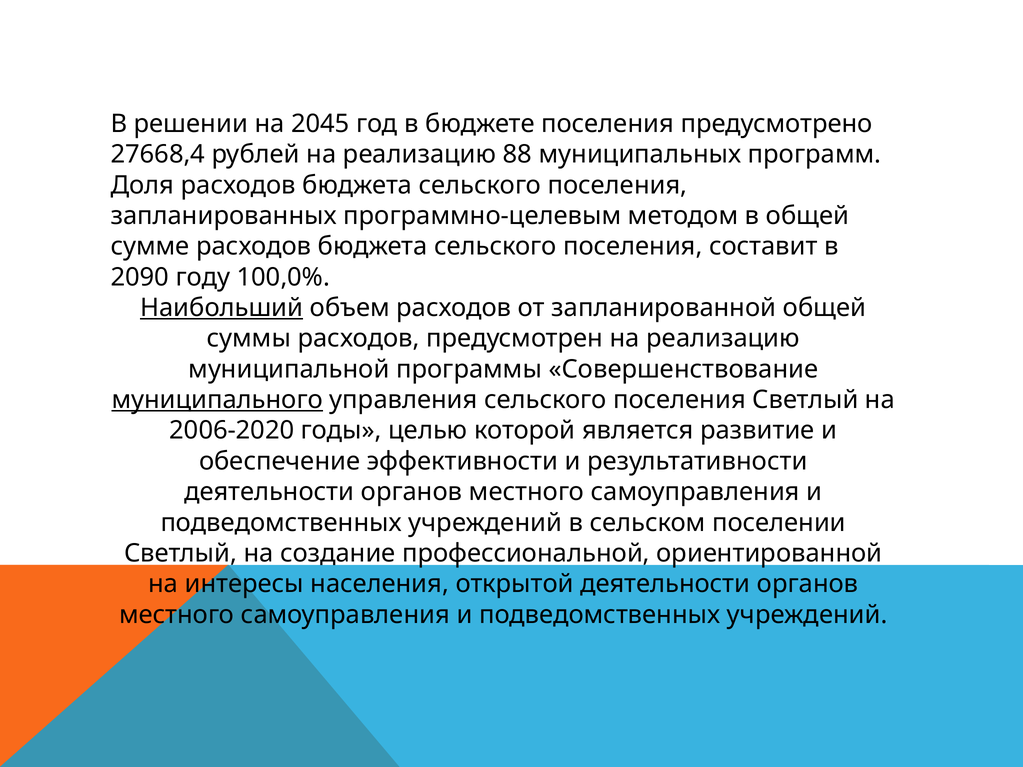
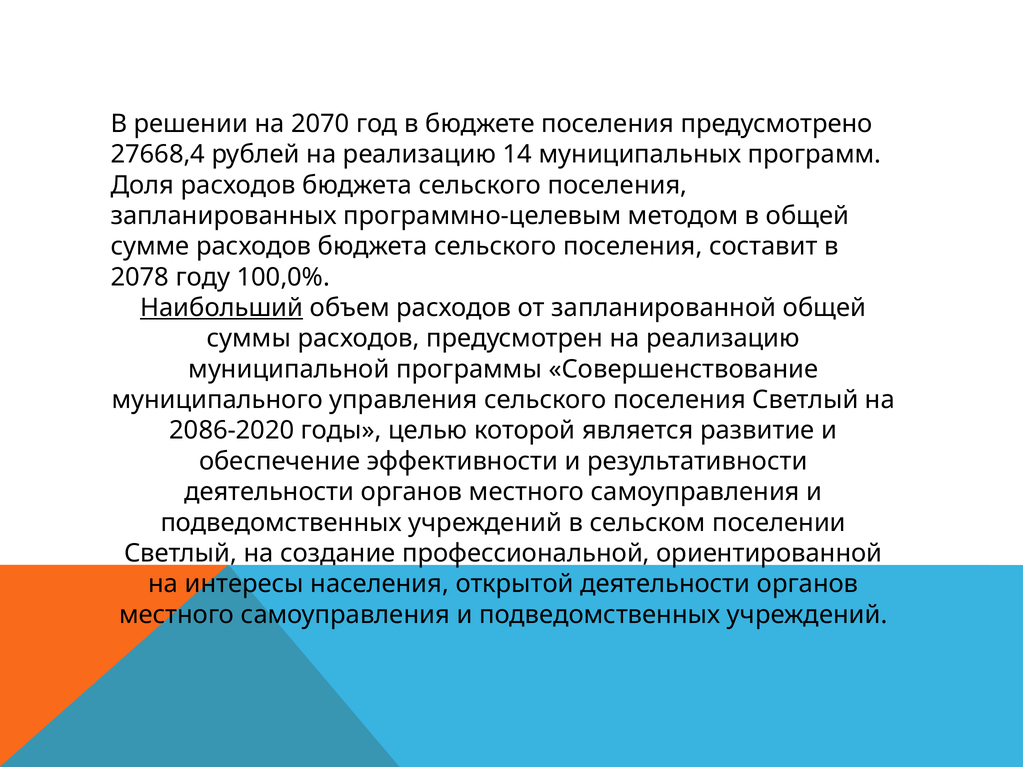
2045: 2045 -> 2070
88: 88 -> 14
2090: 2090 -> 2078
муниципального underline: present -> none
2006-2020: 2006-2020 -> 2086-2020
